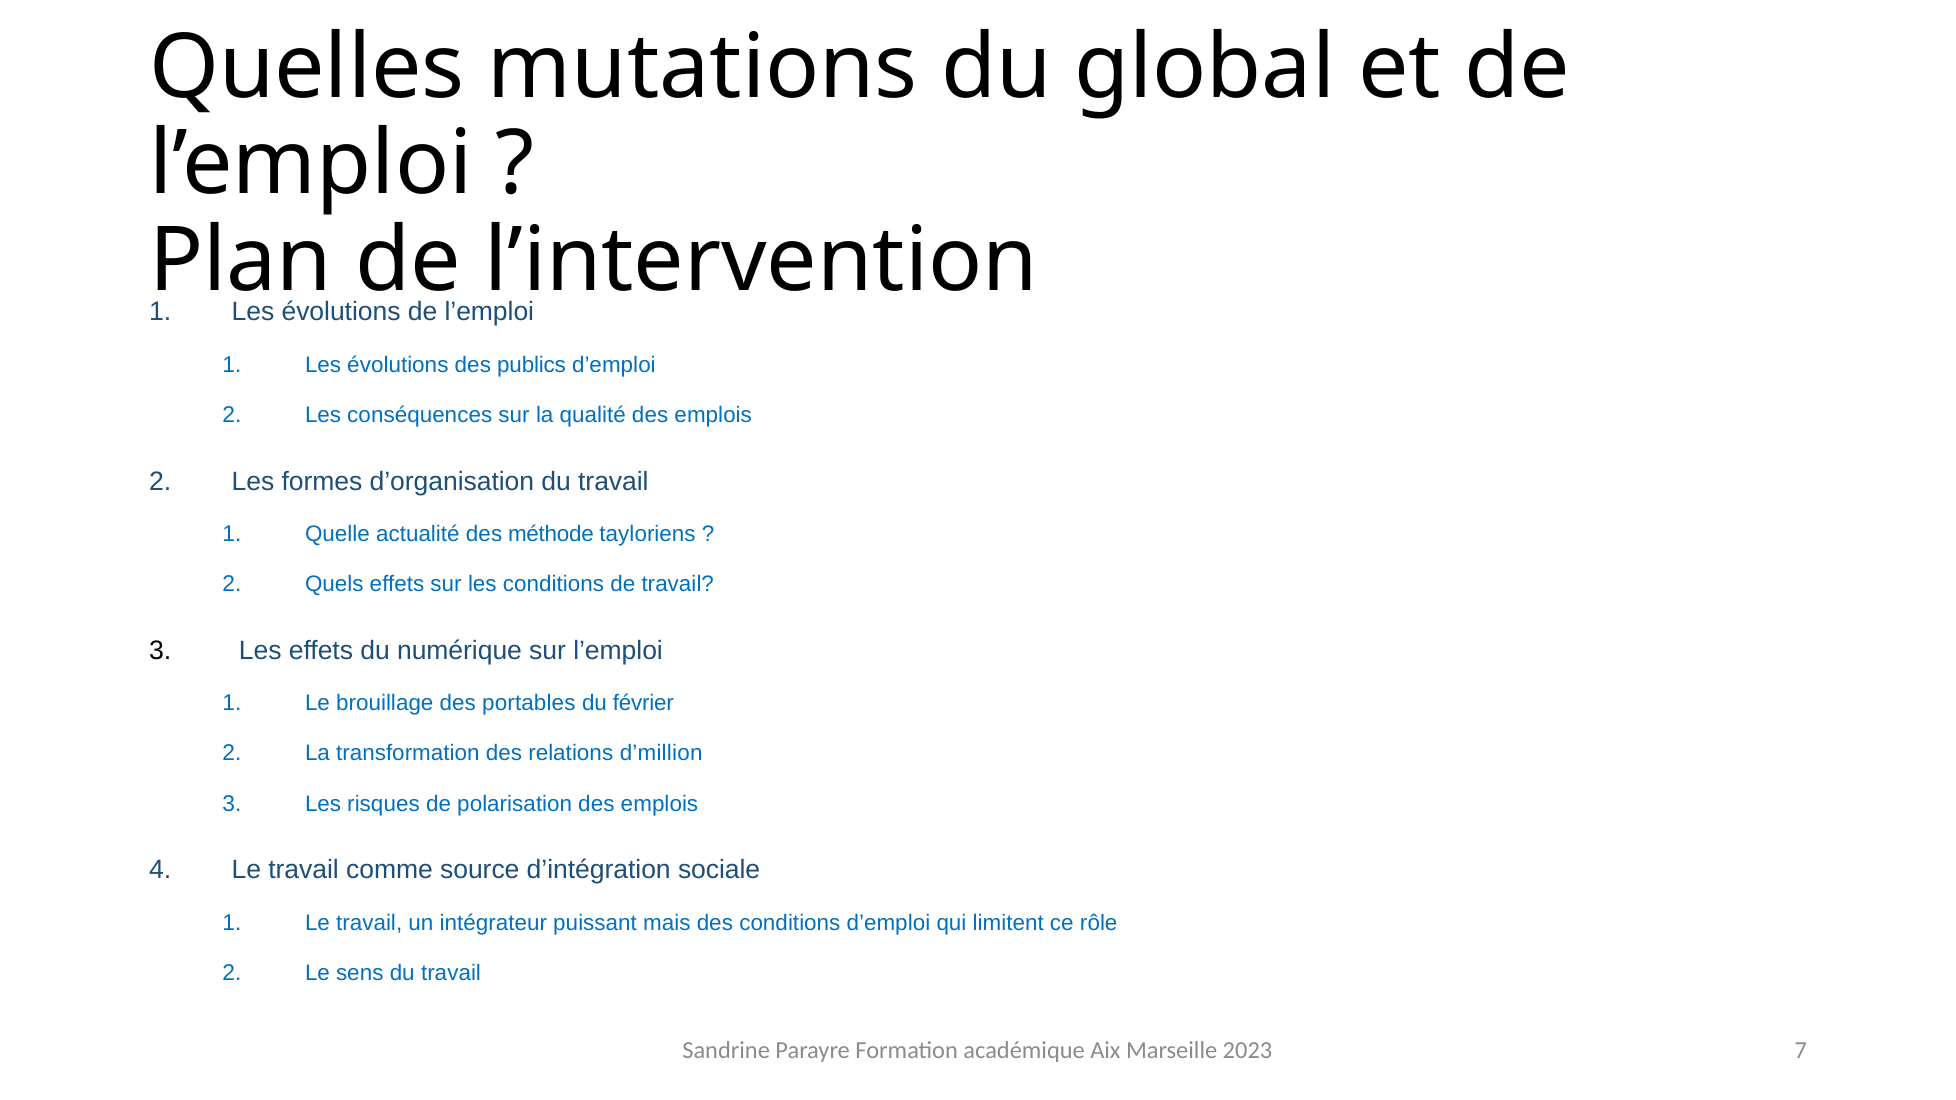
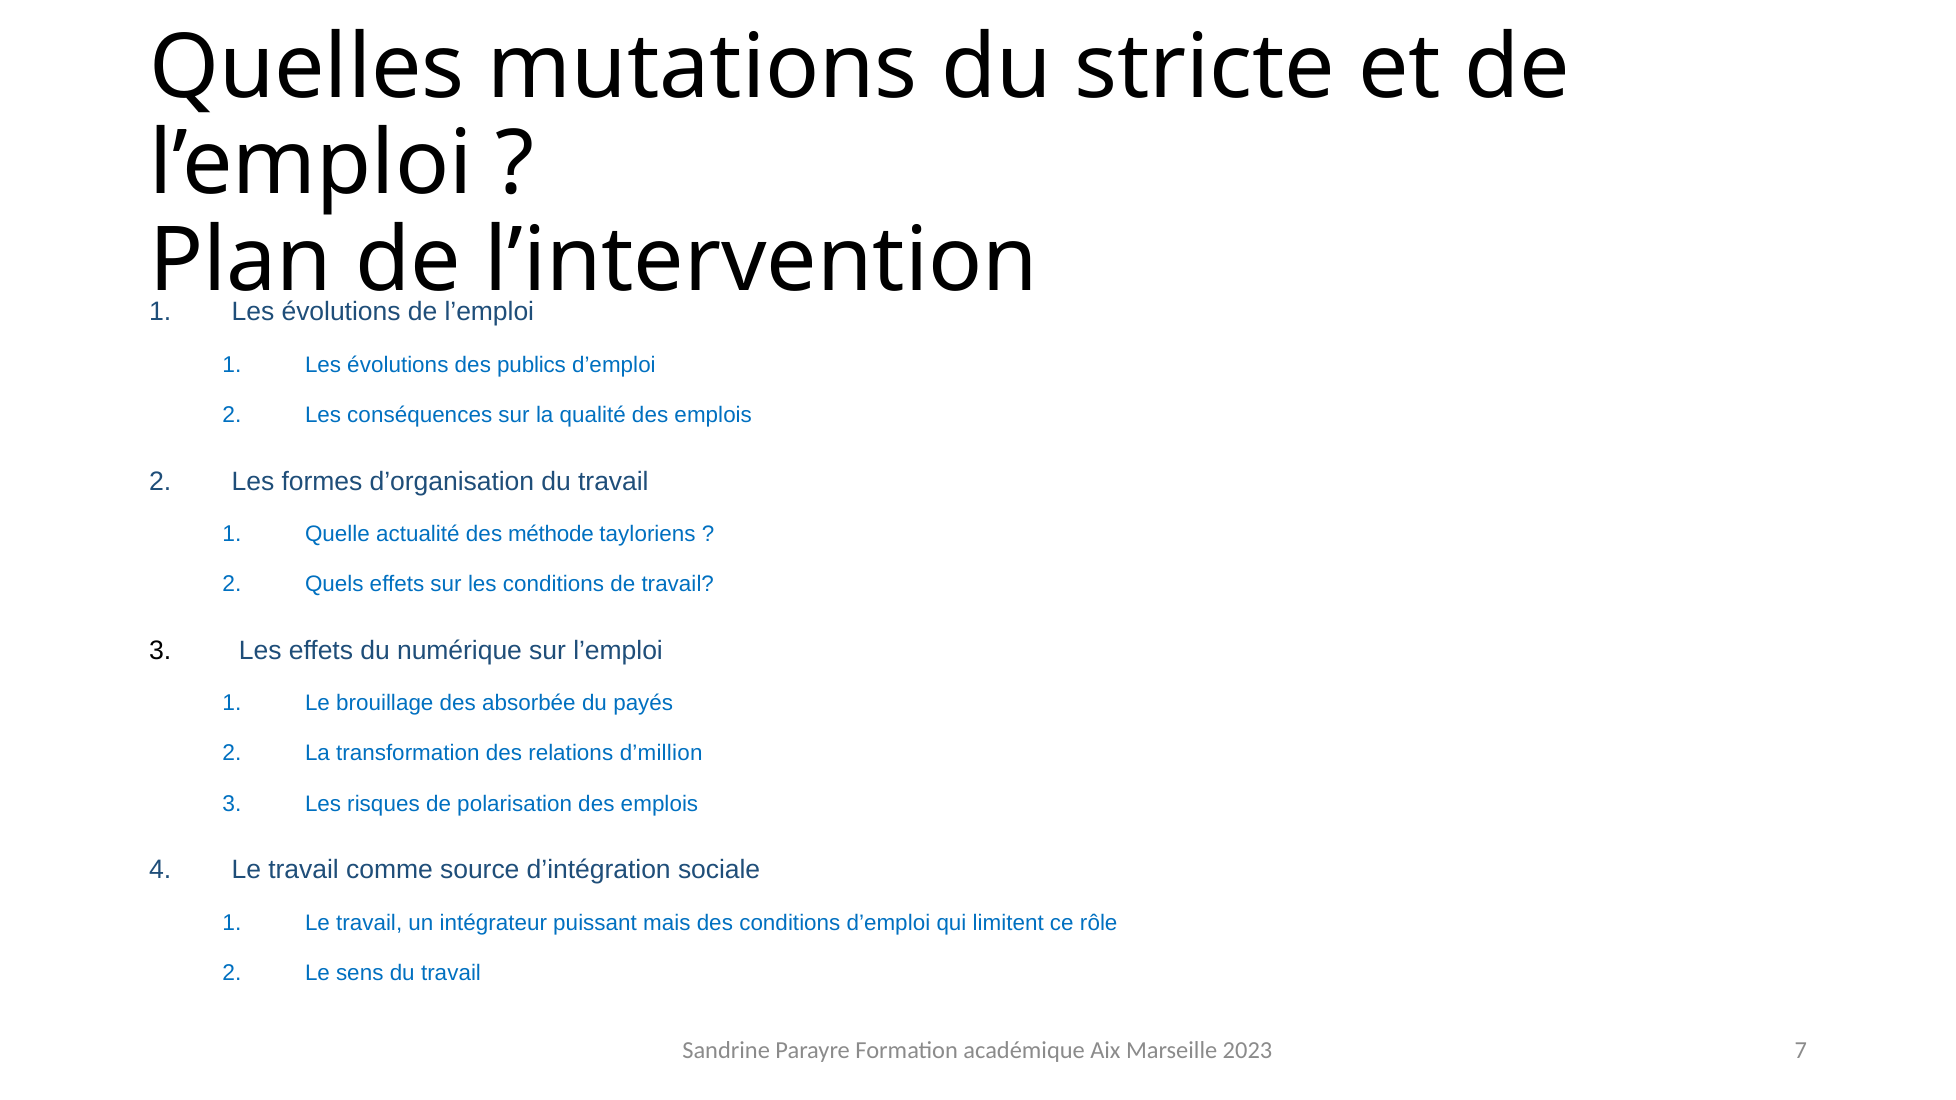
global: global -> stricte
portables: portables -> absorbée
février: février -> payés
